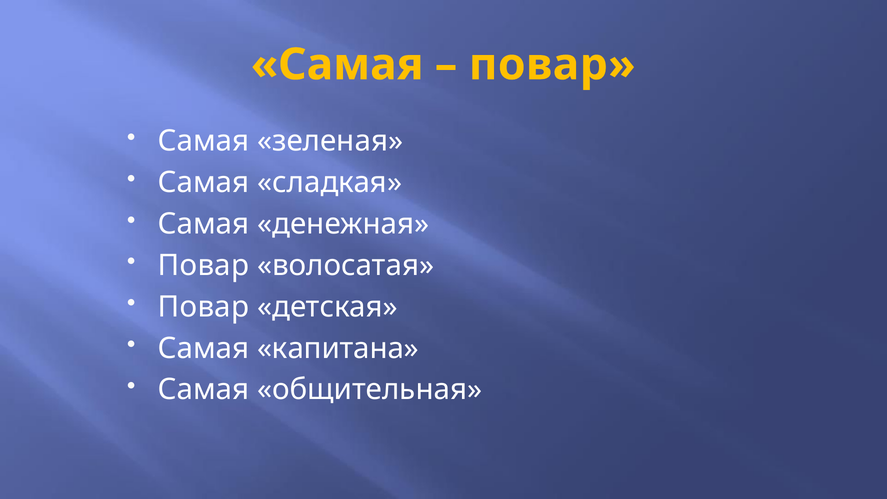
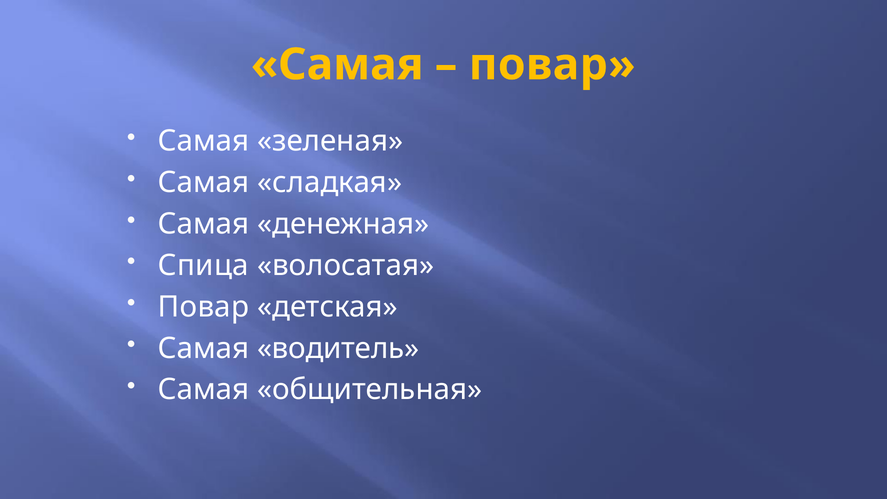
Повар at (203, 265): Повар -> Спица
капитана: капитана -> водитель
